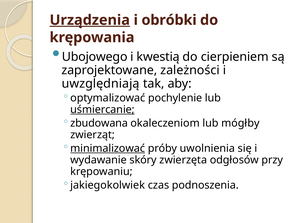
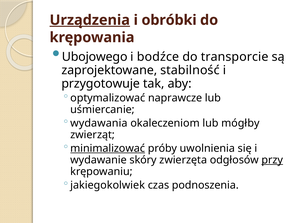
kwestią: kwestią -> bodźce
cierpieniem: cierpieniem -> transporcie
zależności: zależności -> stabilność
uwzględniają: uwzględniają -> przygotowuje
pochylenie: pochylenie -> naprawcze
uśmiercanie underline: present -> none
zbudowana: zbudowana -> wydawania
przy underline: none -> present
